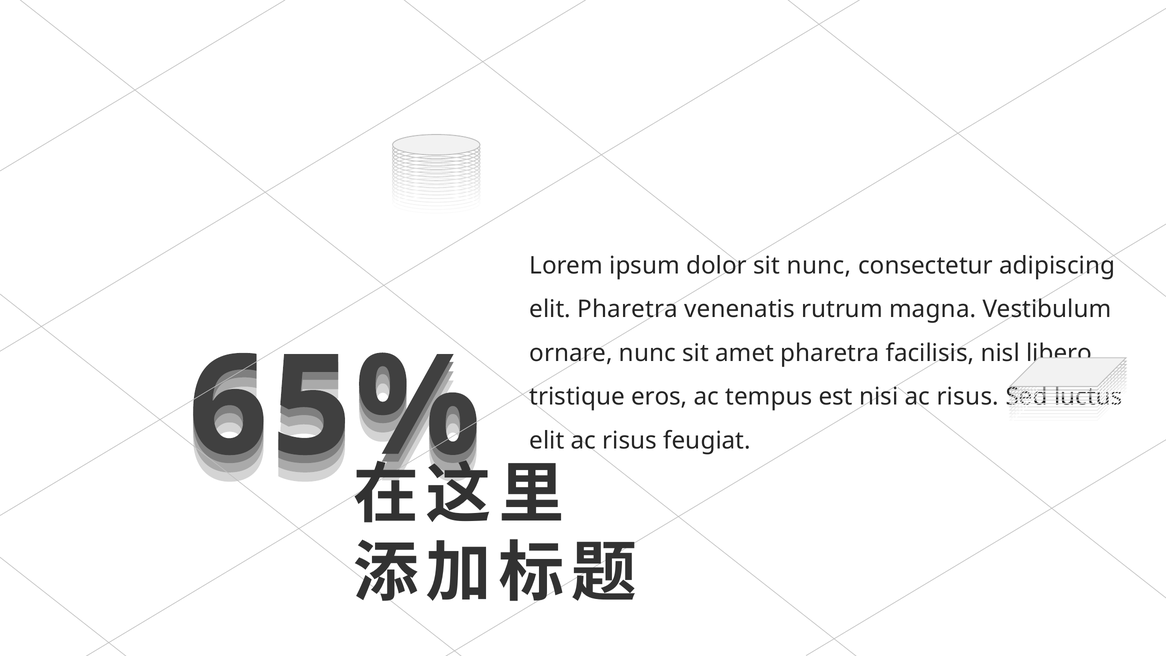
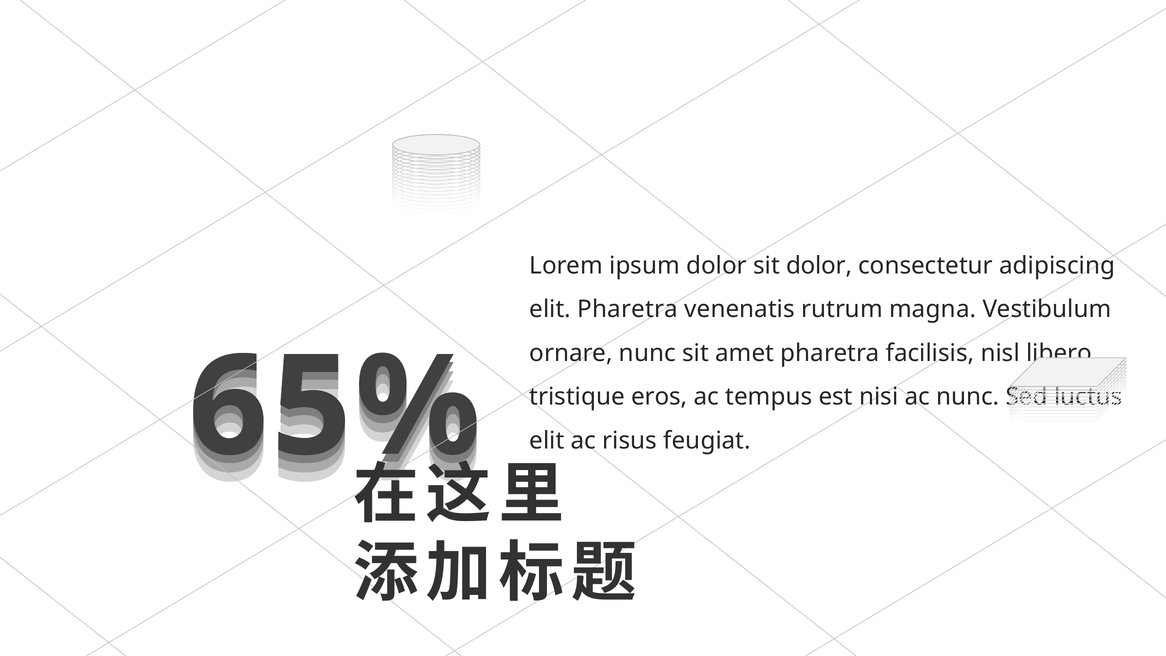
sit nunc: nunc -> dolor
nisi ac risus: risus -> nunc
